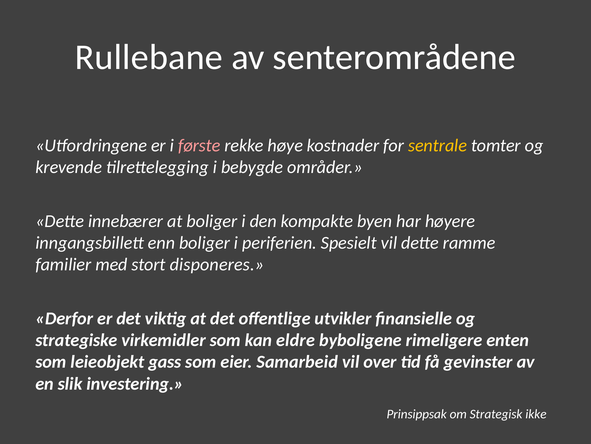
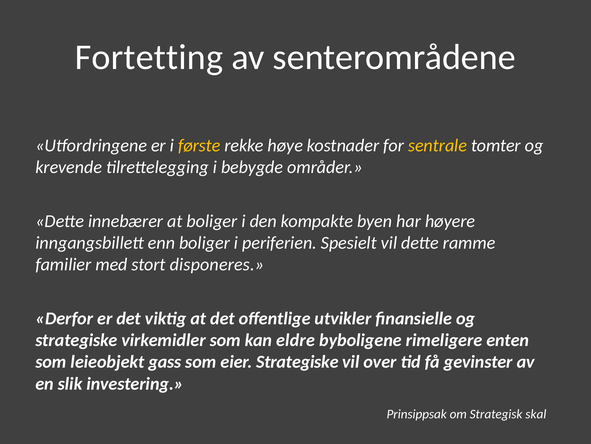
Rullebane: Rullebane -> Fortetting
første colour: pink -> yellow
eier Samarbeid: Samarbeid -> Strategiske
ikke: ikke -> skal
